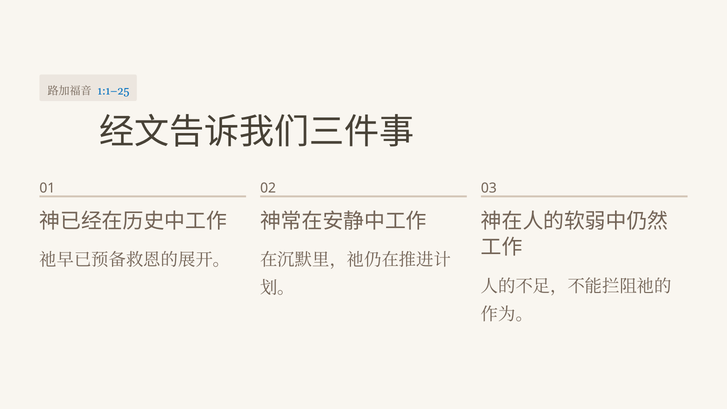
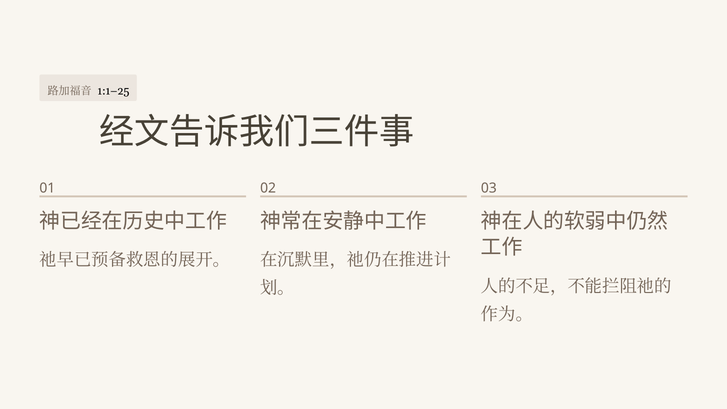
1:1–25 colour: blue -> black
